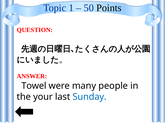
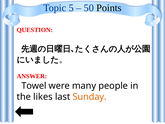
1: 1 -> 5
your: your -> likes
Sunday colour: blue -> orange
